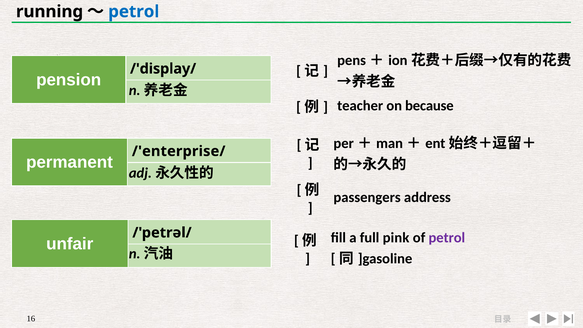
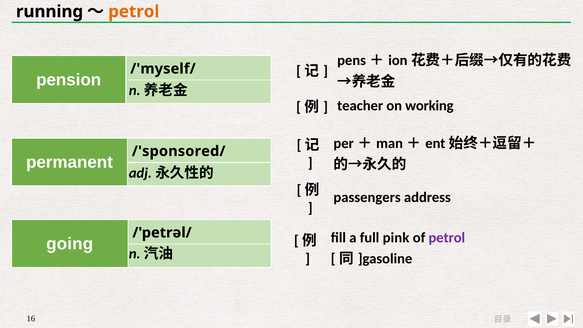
petrol at (134, 12) colour: blue -> orange
/'display/: /'display/ -> /'myself/
because: because -> working
/'enterprise/: /'enterprise/ -> /'sponsored/
unfair: unfair -> going
